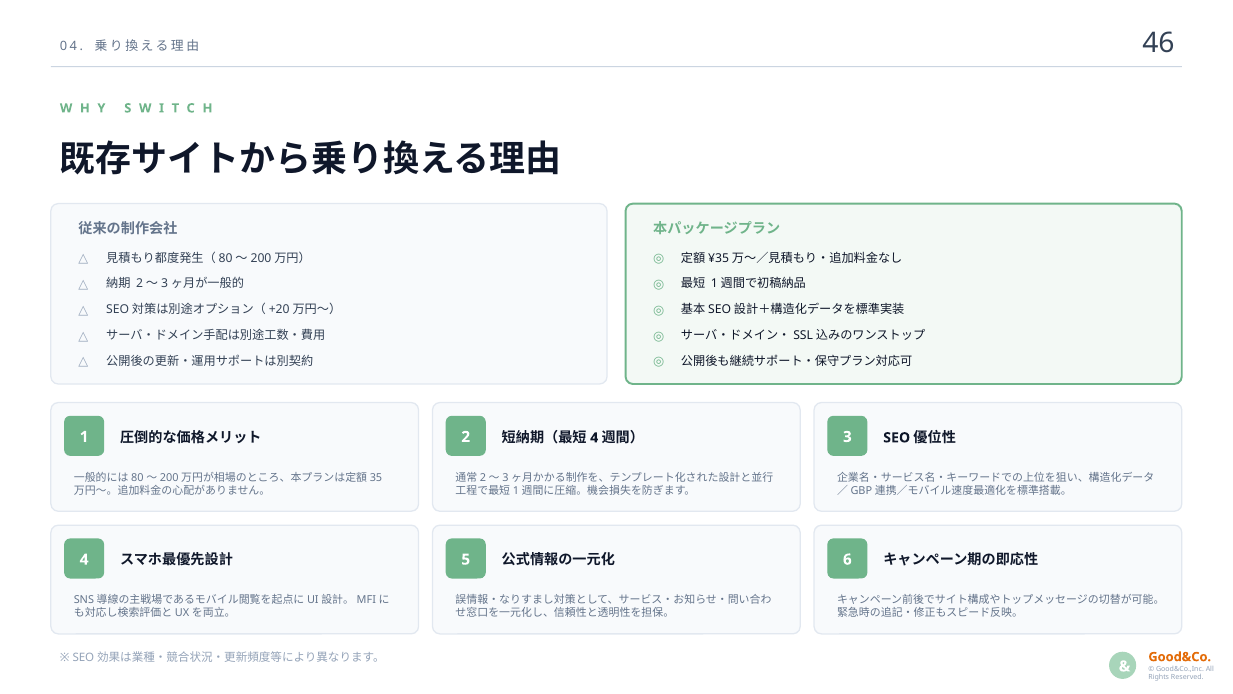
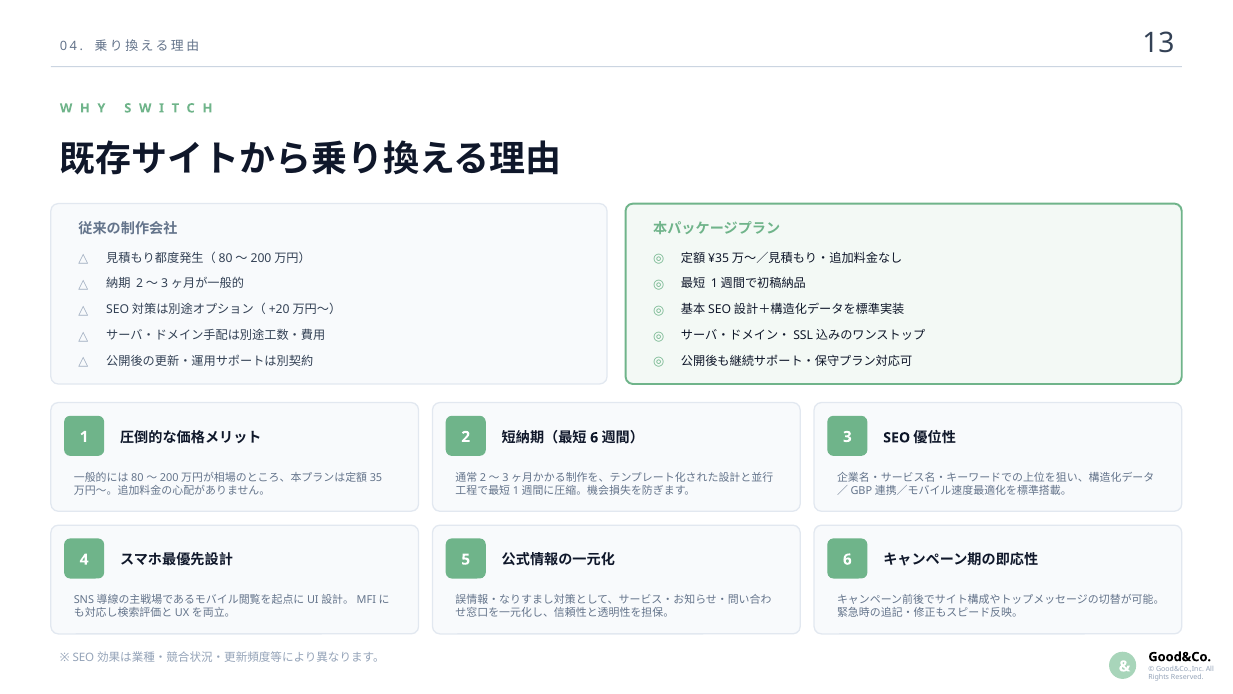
46: 46 -> 13
4 at (594, 437): 4 -> 6
Good&Co colour: orange -> black
